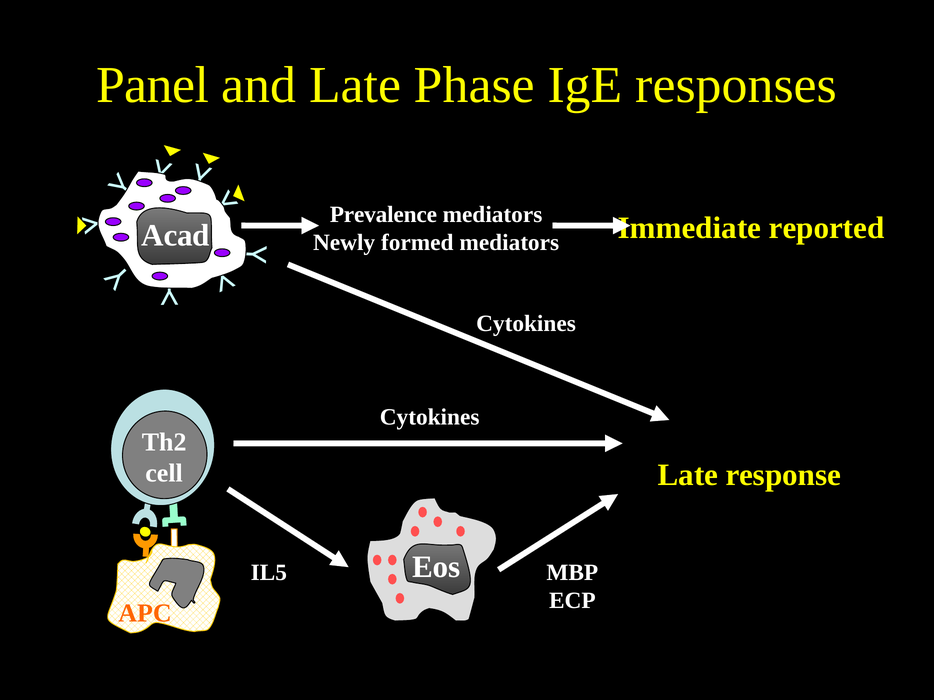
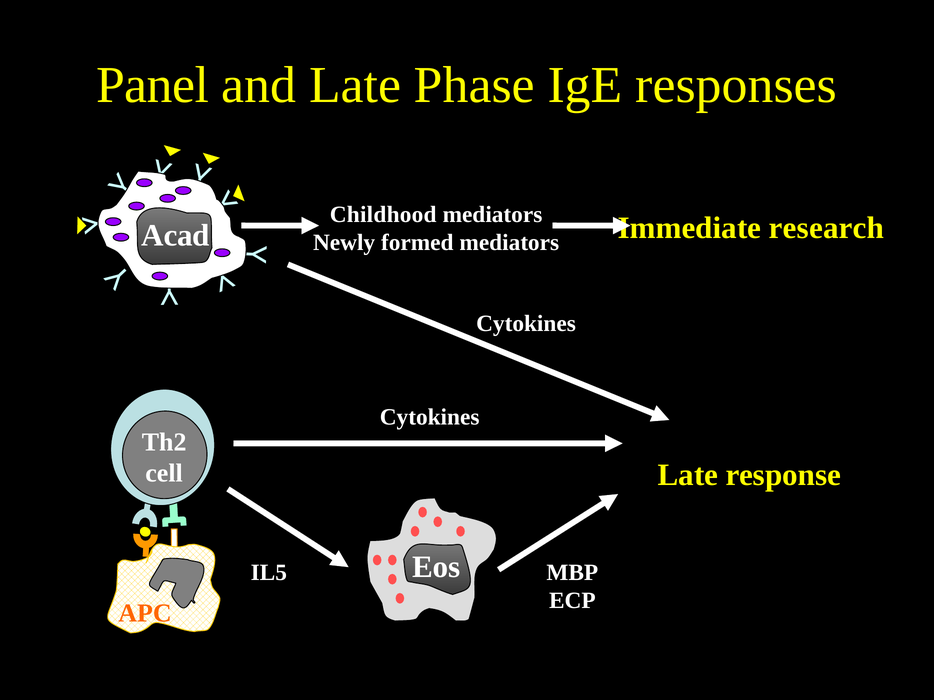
Prevalence: Prevalence -> Childhood
reported: reported -> research
